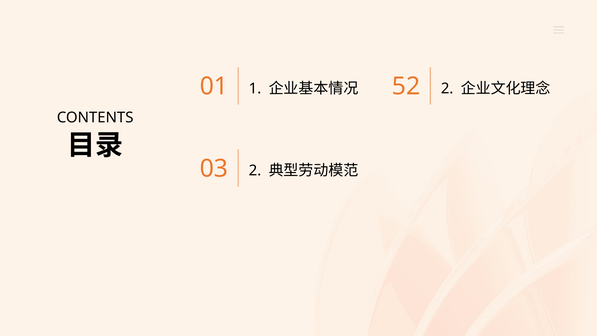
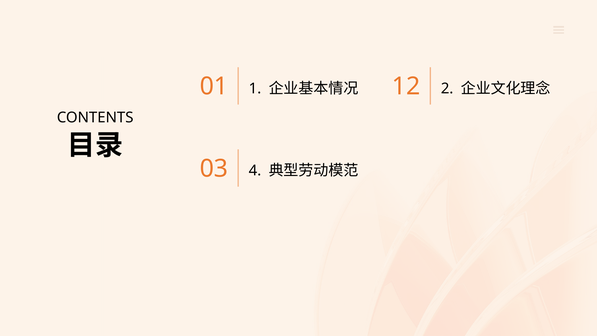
52: 52 -> 12
03 2: 2 -> 4
